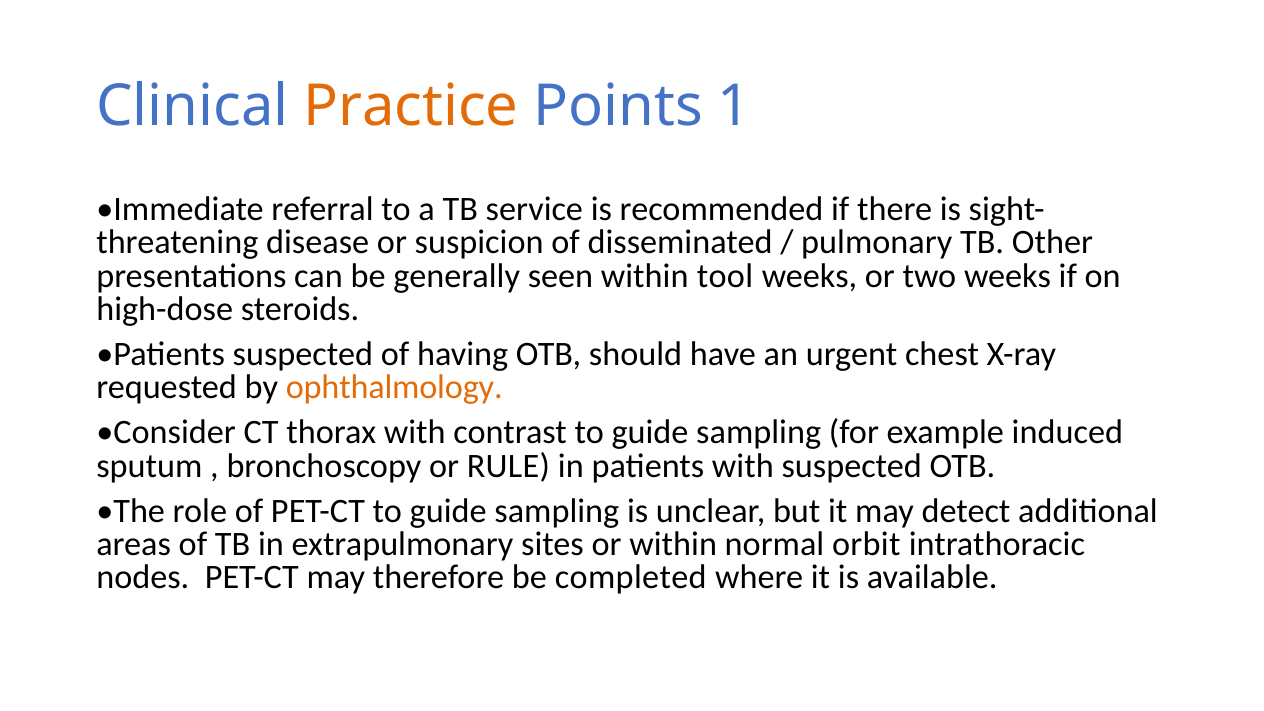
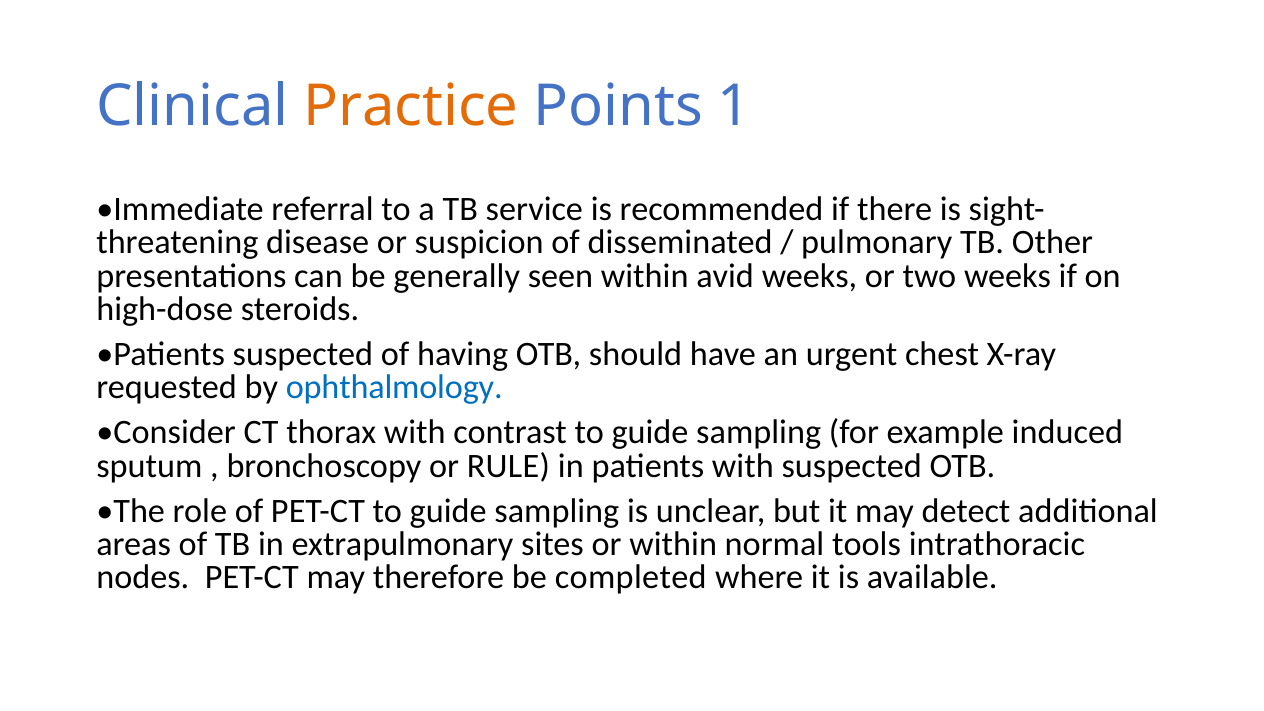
tool: tool -> avid
ophthalmology colour: orange -> blue
orbit: orbit -> tools
